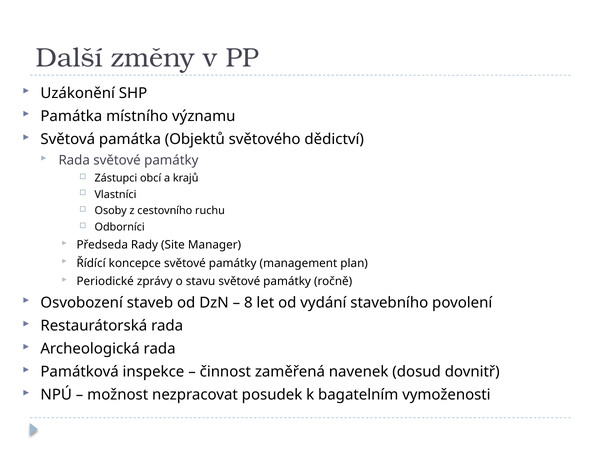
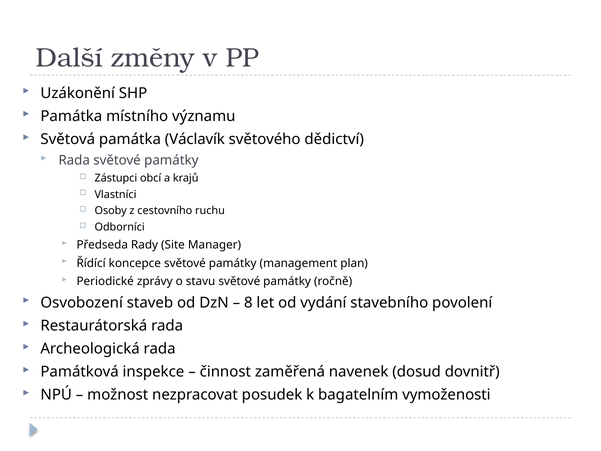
Objektů: Objektů -> Václavík
